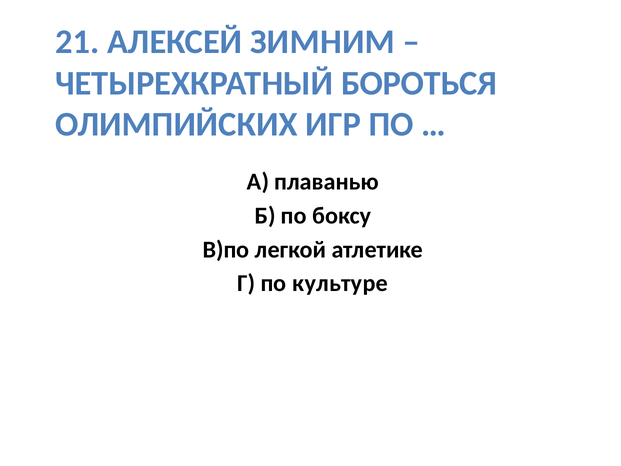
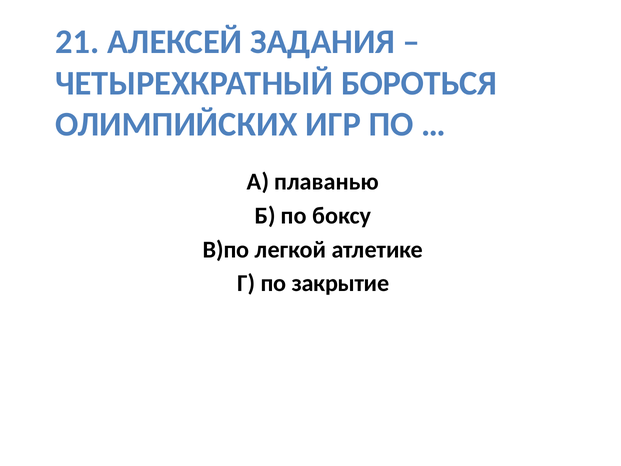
ЗИМНИМ: ЗИМНИМ -> ЗАДАНИЯ
культуре: культуре -> закрытие
